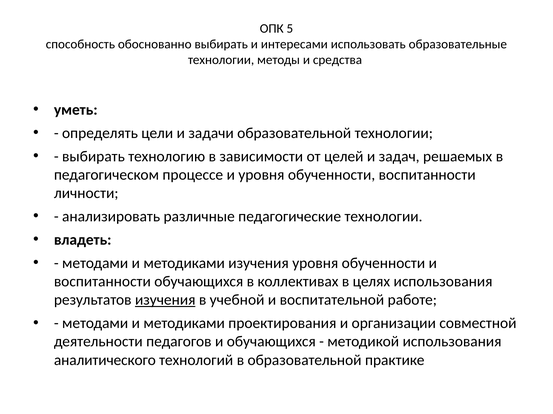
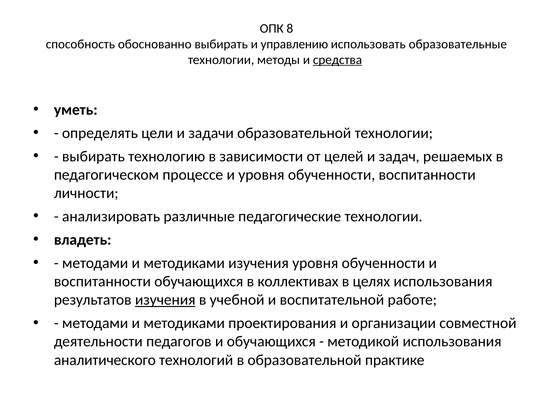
5: 5 -> 8
интересами: интересами -> управлению
средства underline: none -> present
